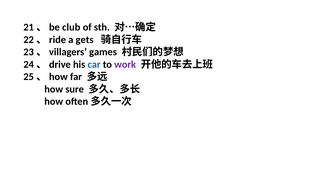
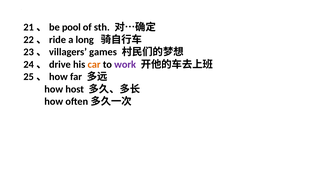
club: club -> pool
gets: gets -> long
car colour: blue -> orange
sure: sure -> host
